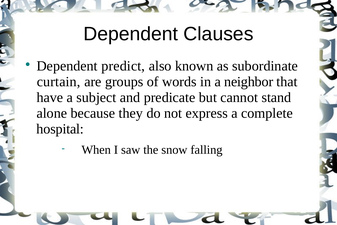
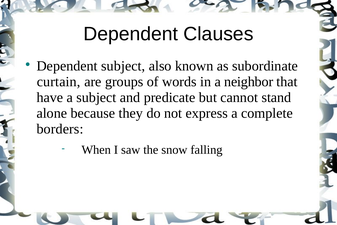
Dependent predict: predict -> subject
hospital: hospital -> borders
